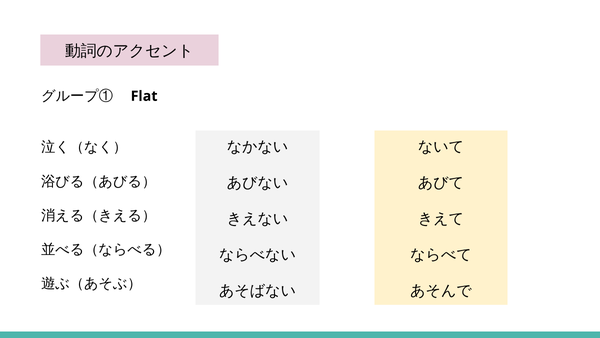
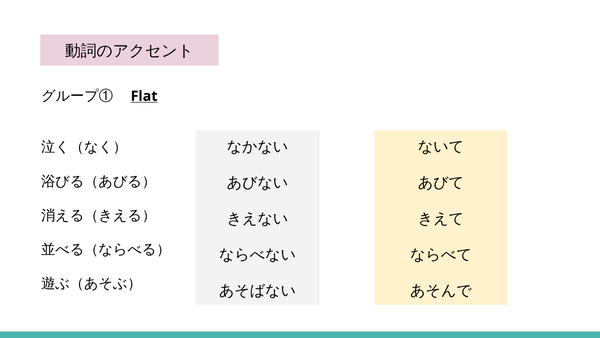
Flat underline: none -> present
